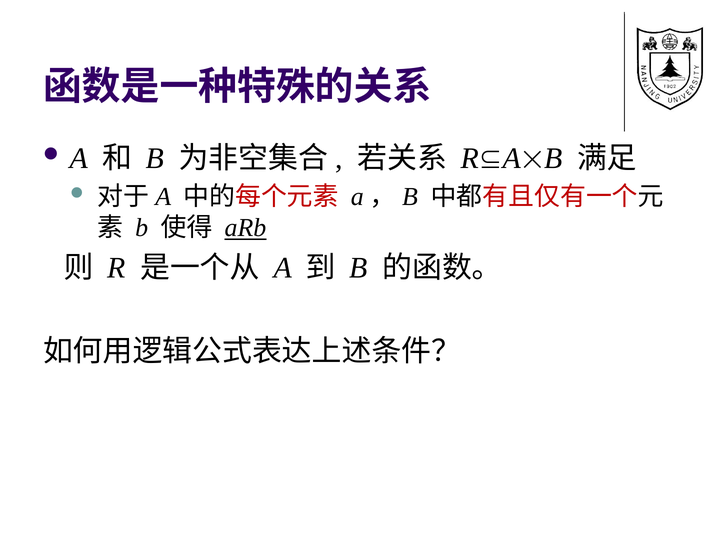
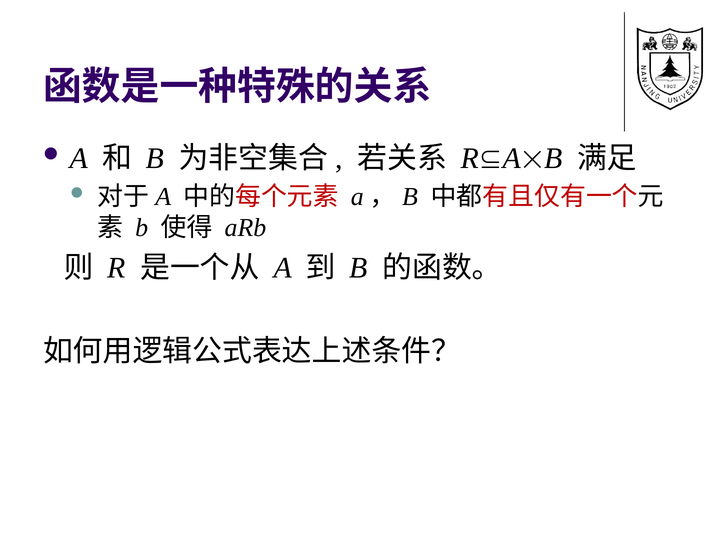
aRb underline: present -> none
